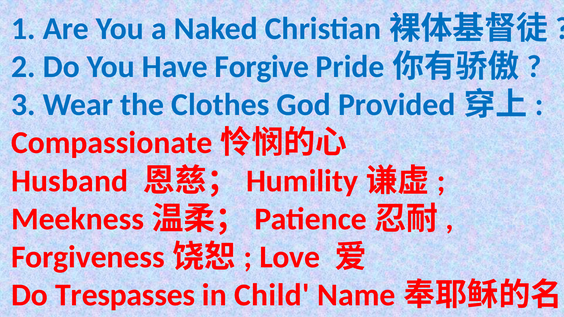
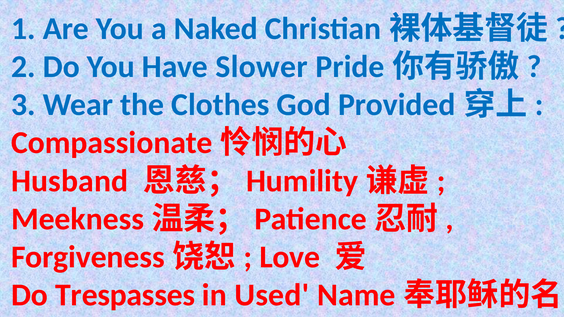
Forgive: Forgive -> Slower
Child: Child -> Used
